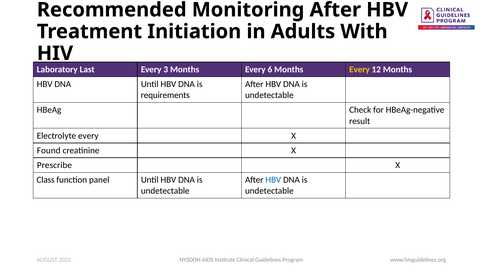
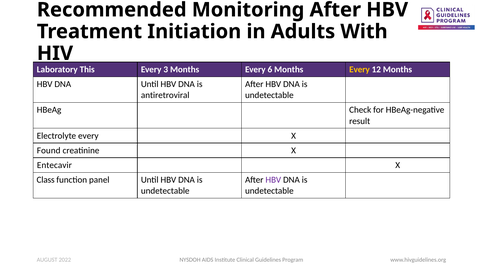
Last: Last -> This
requirements: requirements -> antiretroviral
Prescribe: Prescribe -> Entecavir
HBV at (273, 180) colour: blue -> purple
